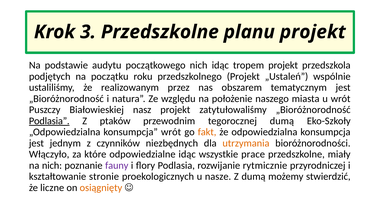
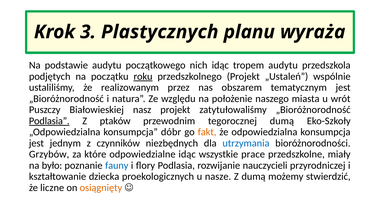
3 Przedszkolne: Przedszkolne -> Plastycznych
planu projekt: projekt -> wyraża
tropem projekt: projekt -> audytu
roku underline: none -> present
konsumpcja wrót: wrót -> dóbr
utrzymania colour: orange -> blue
Włączyło: Włączyło -> Grzybów
na nich: nich -> było
fauny colour: purple -> blue
rytmicznie: rytmicznie -> nauczycieli
stronie: stronie -> dziecka
